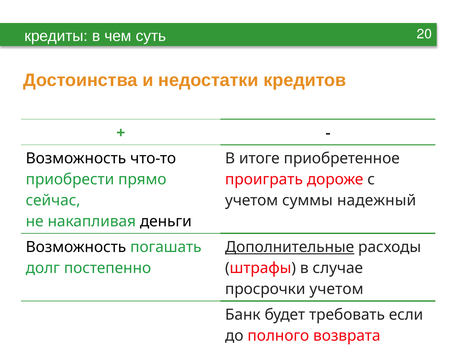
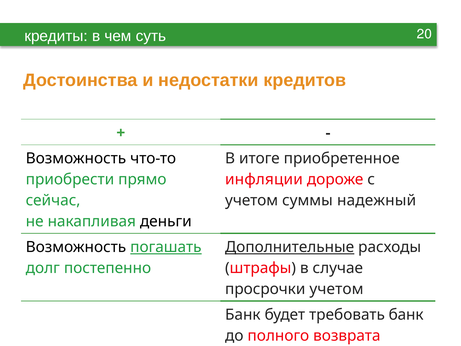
проиграть: проиграть -> инфляции
погашать underline: none -> present
требовать если: если -> банк
